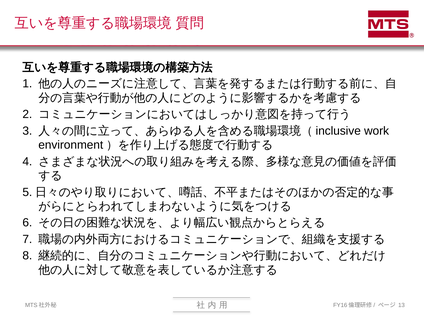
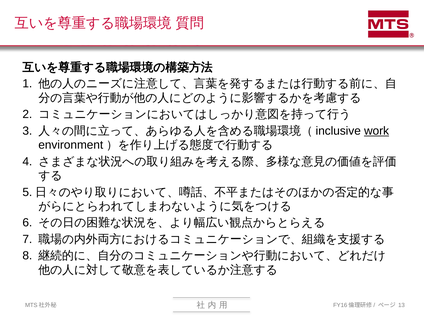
work underline: none -> present
